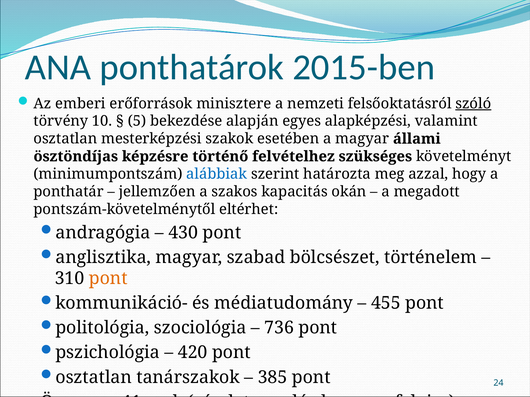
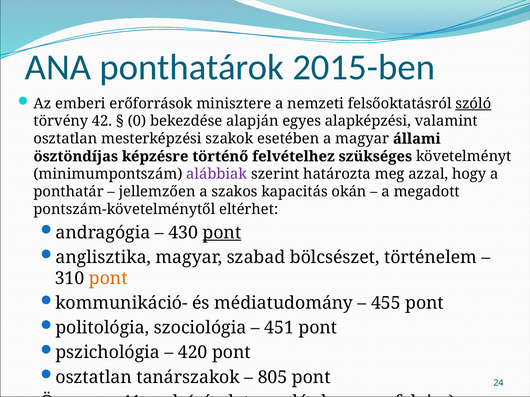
10: 10 -> 42
5: 5 -> 0
alábbiak colour: blue -> purple
pont at (222, 233) underline: none -> present
736: 736 -> 451
385: 385 -> 805
